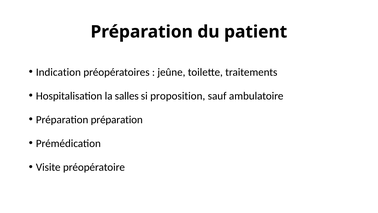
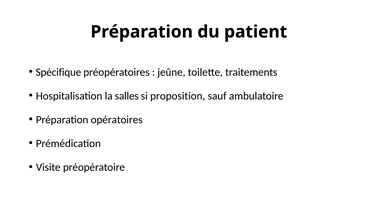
Indication: Indication -> Spécifique
Préparation préparation: préparation -> opératoires
